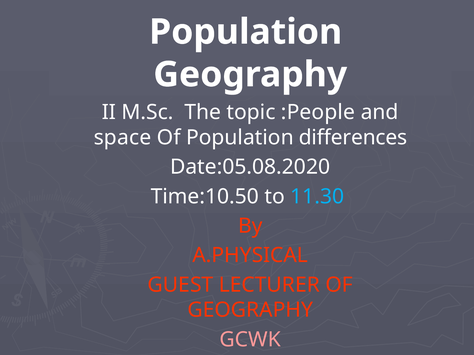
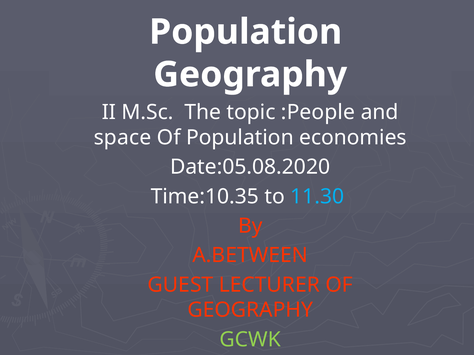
differences: differences -> economies
Time:10.50: Time:10.50 -> Time:10.35
A.PHYSICAL: A.PHYSICAL -> A.BETWEEN
GCWK colour: pink -> light green
